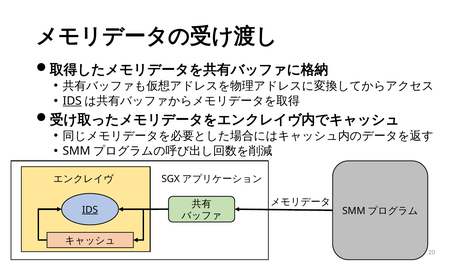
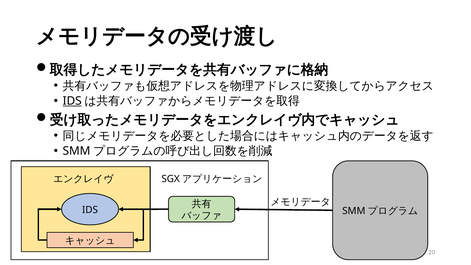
IDS at (90, 210) underline: present -> none
